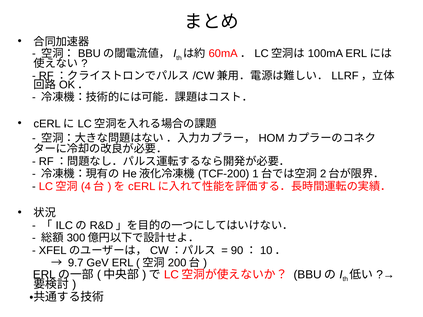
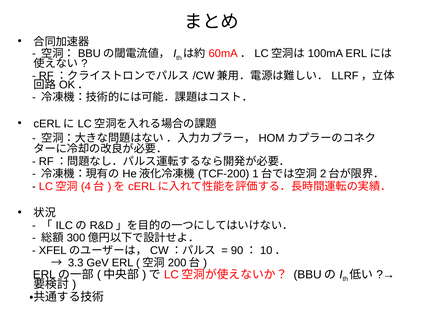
9.7: 9.7 -> 3.3
